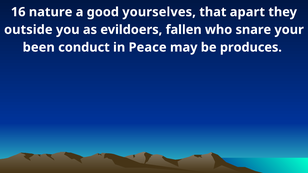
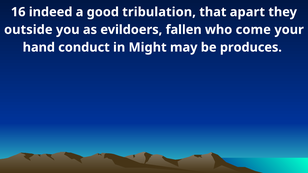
nature: nature -> indeed
yourselves: yourselves -> tribulation
snare: snare -> come
been: been -> hand
Peace: Peace -> Might
